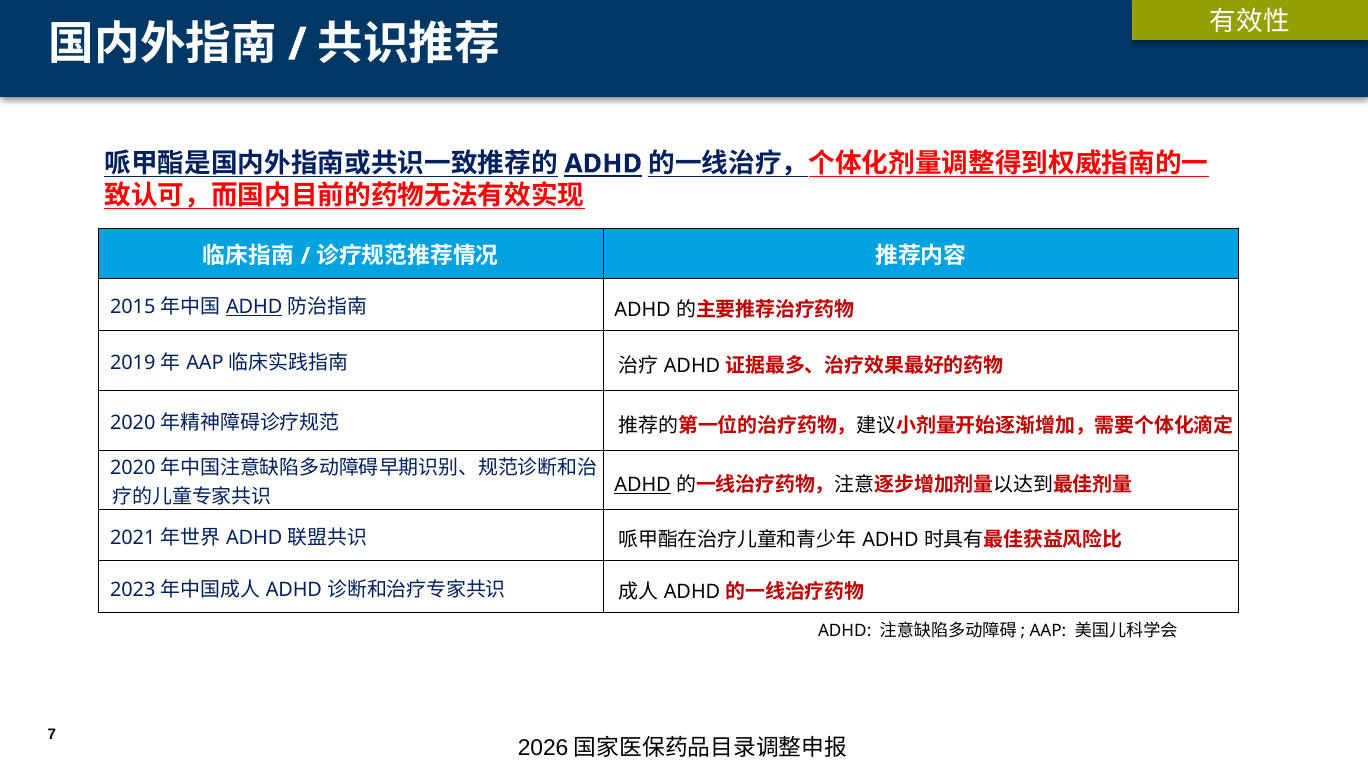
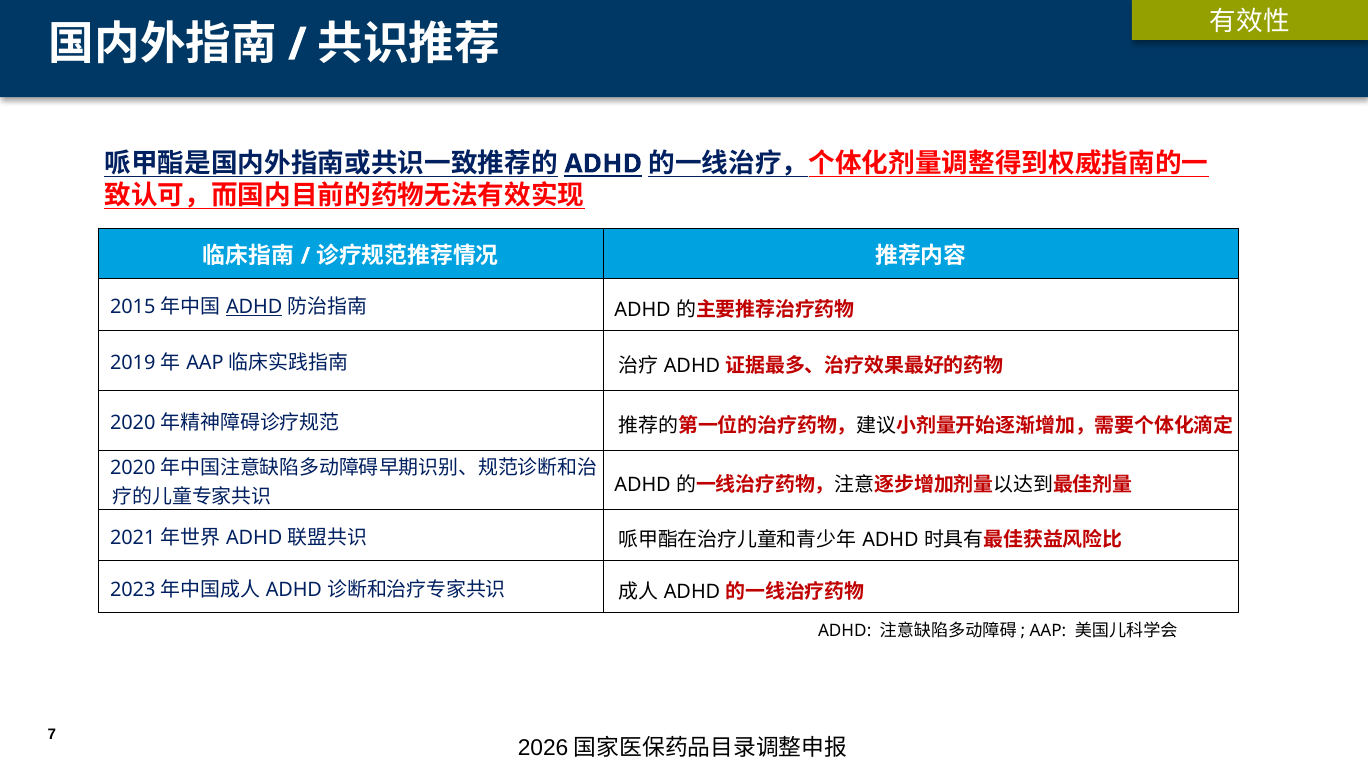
ADHD at (643, 485) underline: present -> none
